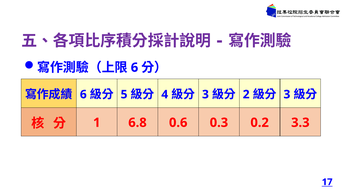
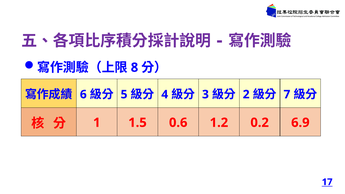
6 at (134, 68): 6 -> 8
3 at (287, 94): 3 -> 7
6.8: 6.8 -> 1.5
0.3: 0.3 -> 1.2
3.3: 3.3 -> 6.9
